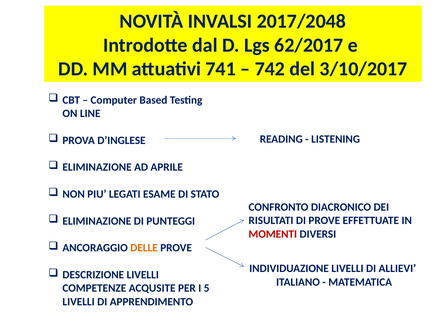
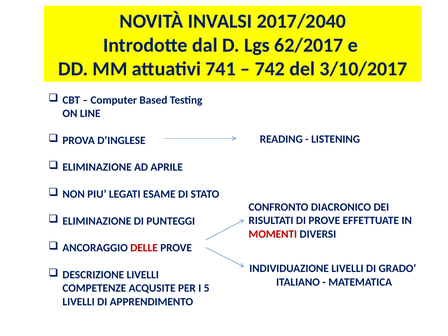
2017/2048: 2017/2048 -> 2017/2040
DELLE colour: orange -> red
ALLIEVI: ALLIEVI -> GRADO
